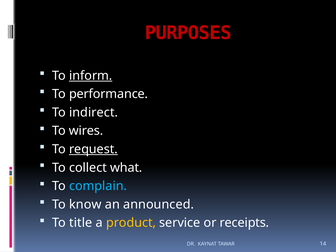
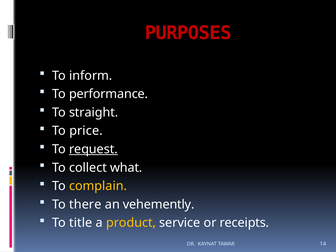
inform underline: present -> none
indirect: indirect -> straight
wires: wires -> price
complain colour: light blue -> yellow
know: know -> there
announced: announced -> vehemently
